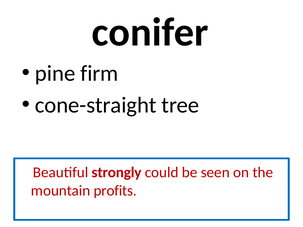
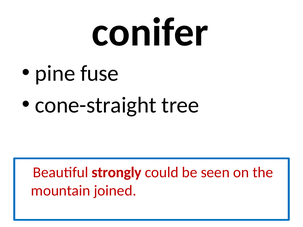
firm: firm -> fuse
profits: profits -> joined
